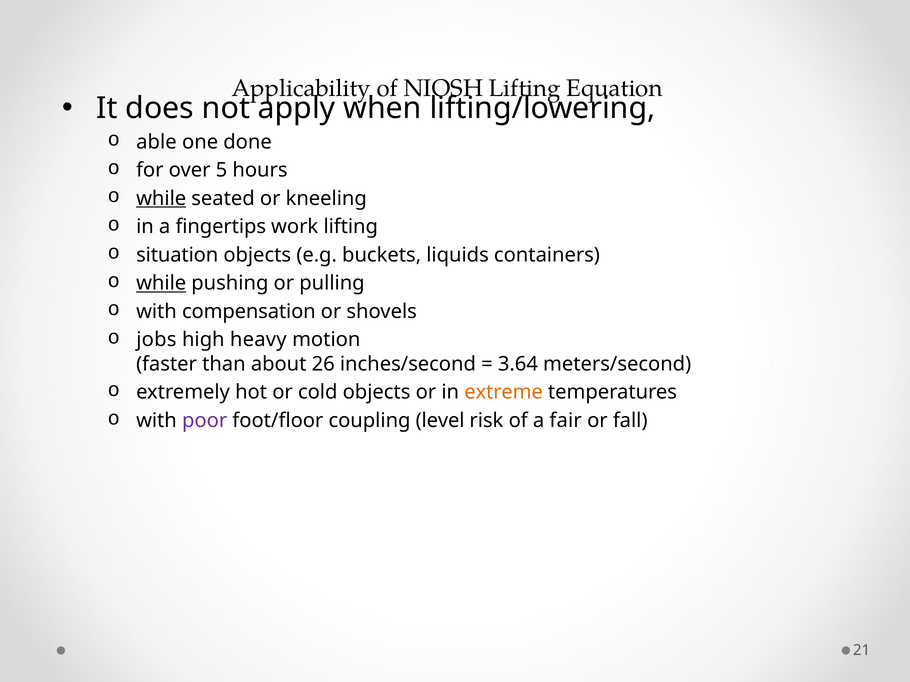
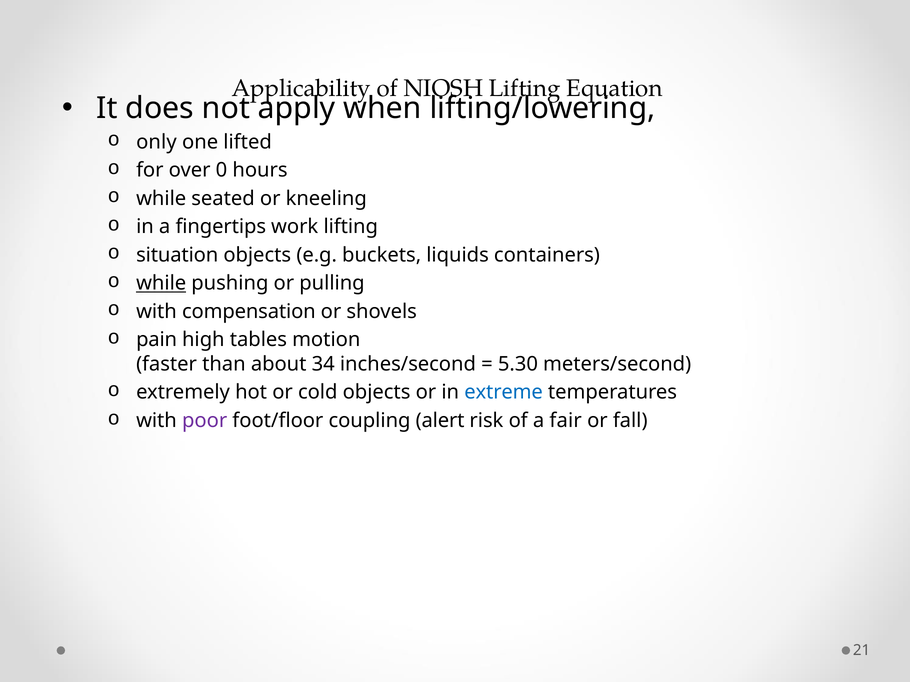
able: able -> only
done: done -> lifted
5: 5 -> 0
while at (161, 199) underline: present -> none
jobs: jobs -> pain
heavy: heavy -> tables
26: 26 -> 34
3.64: 3.64 -> 5.30
extreme colour: orange -> blue
level: level -> alert
